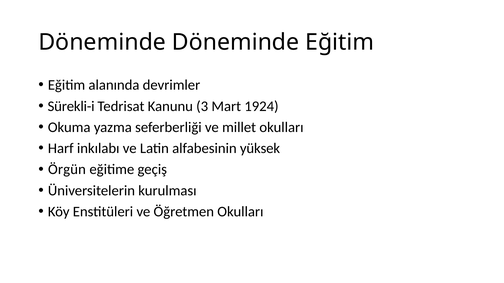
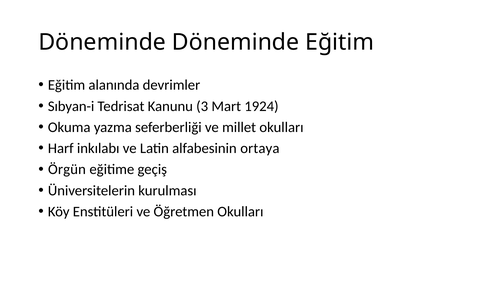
Sürekli-i: Sürekli-i -> Sıbyan-i
yüksek: yüksek -> ortaya
